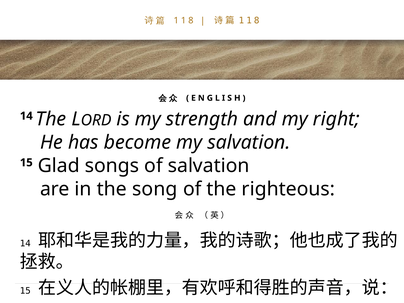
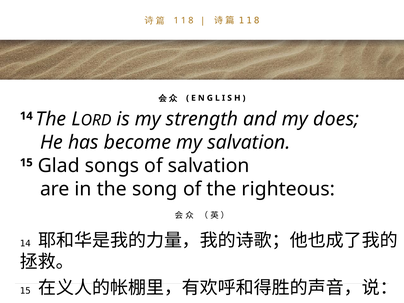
right: right -> does
